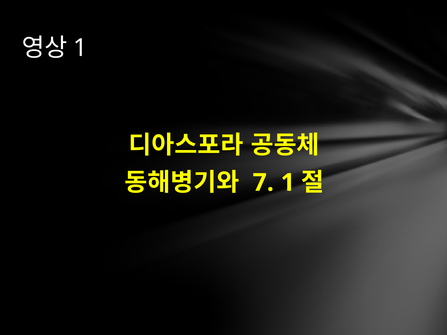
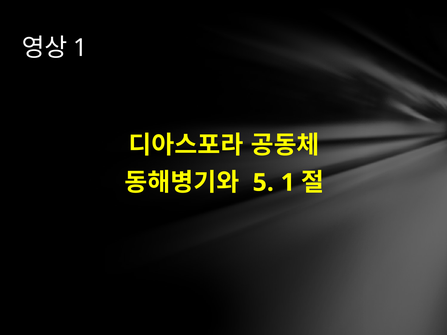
7: 7 -> 5
